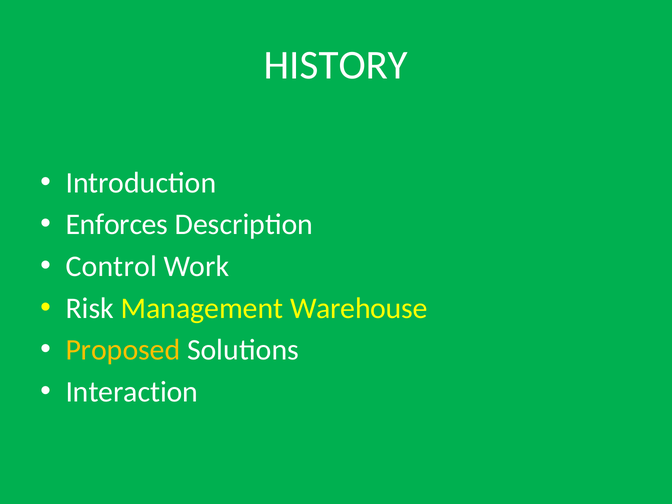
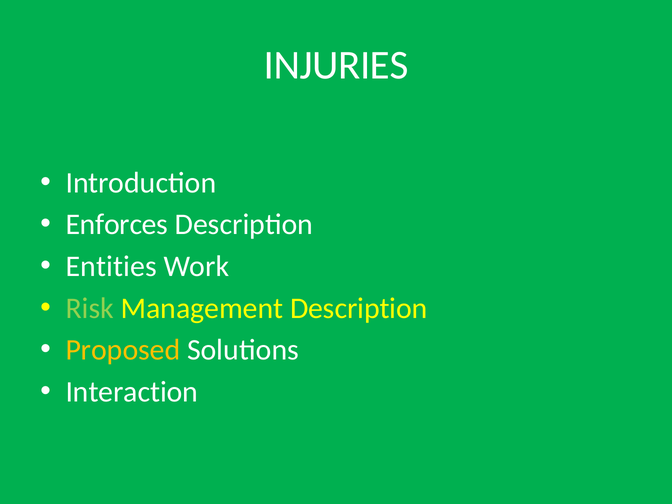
HISTORY: HISTORY -> INJURIES
Control: Control -> Entities
Risk colour: white -> light green
Management Warehouse: Warehouse -> Description
